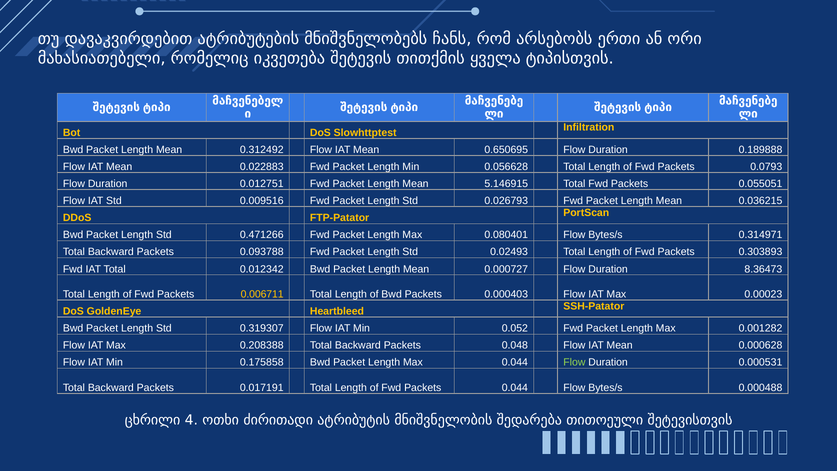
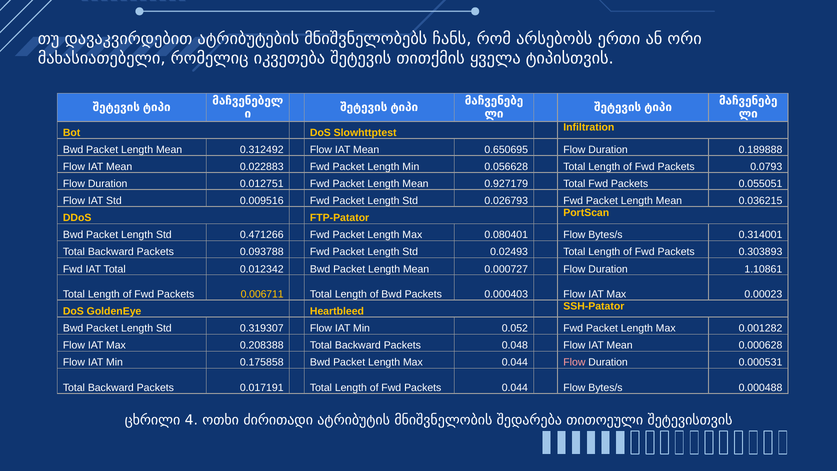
5.146915: 5.146915 -> 0.927179
0.314971: 0.314971 -> 0.314001
8.36473: 8.36473 -> 1.10861
Flow at (574, 362) colour: light green -> pink
